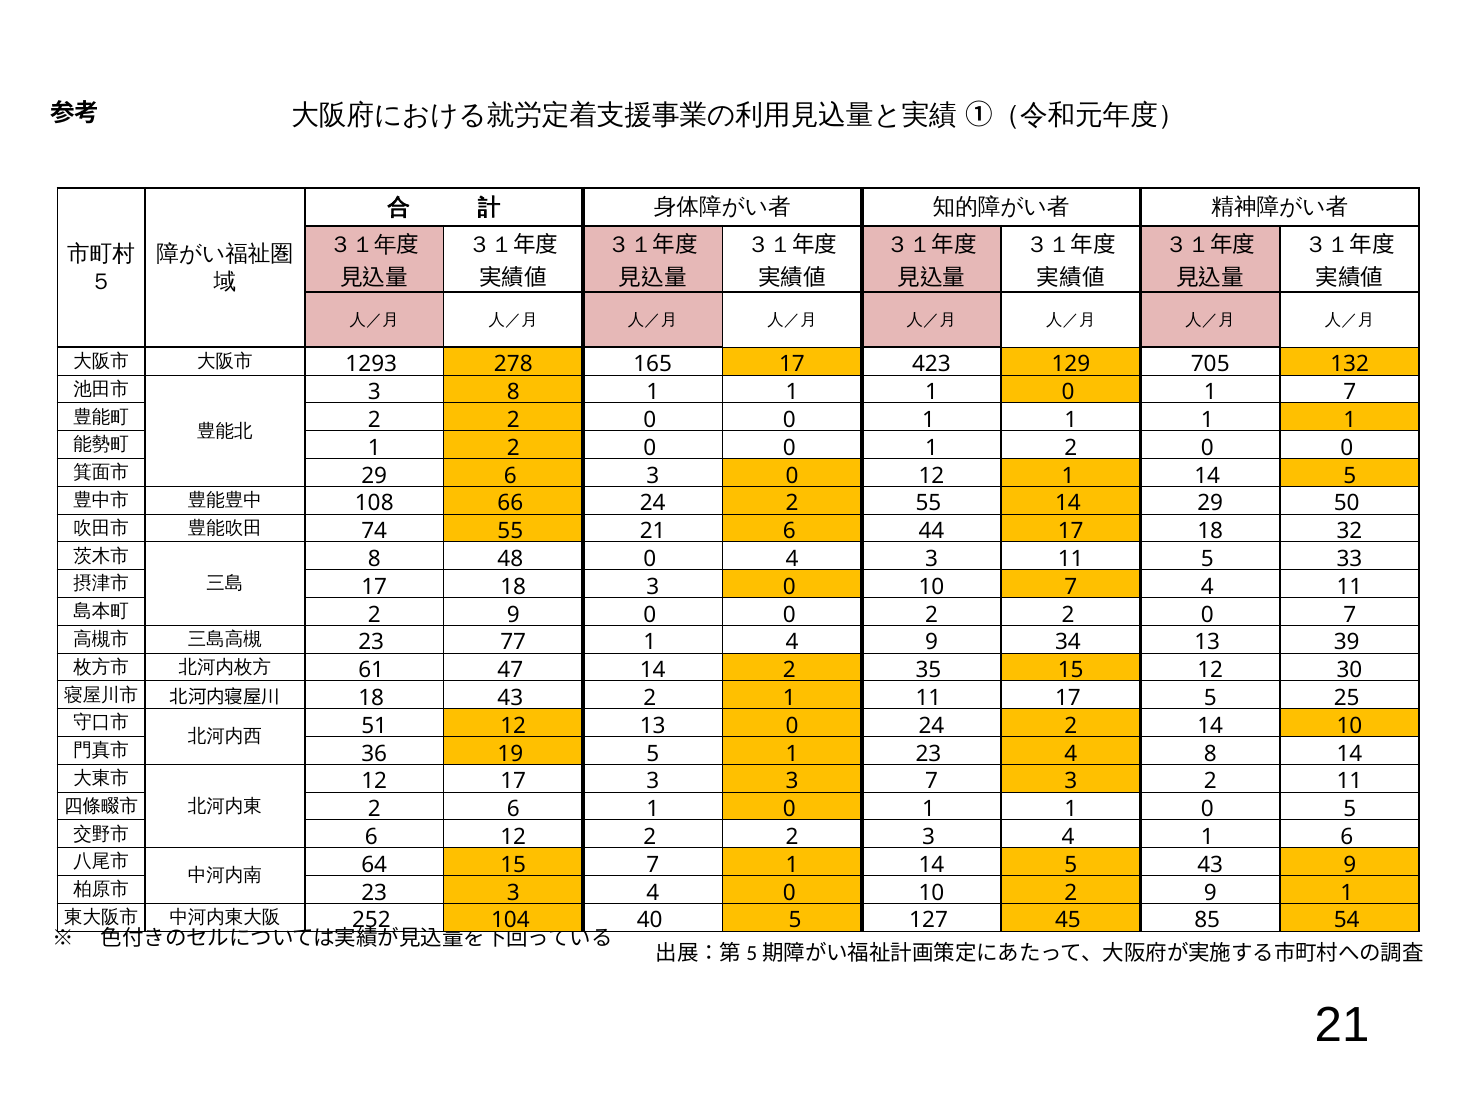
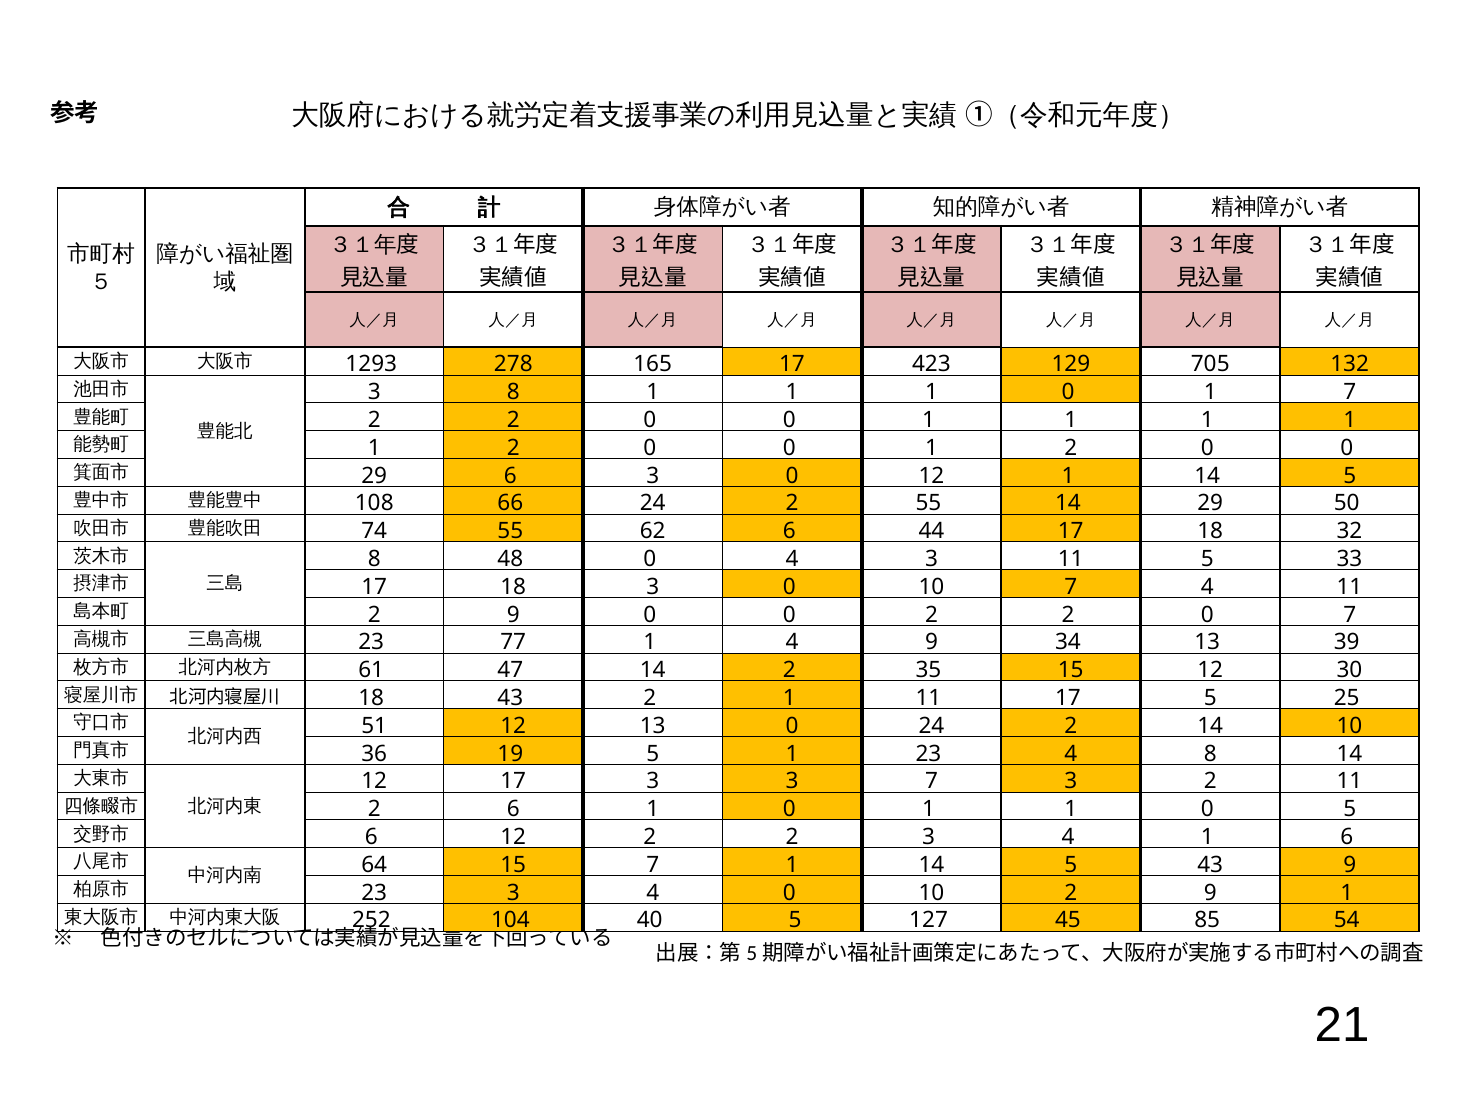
55 21: 21 -> 62
